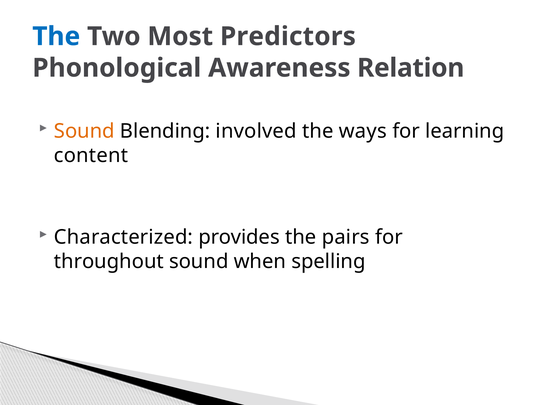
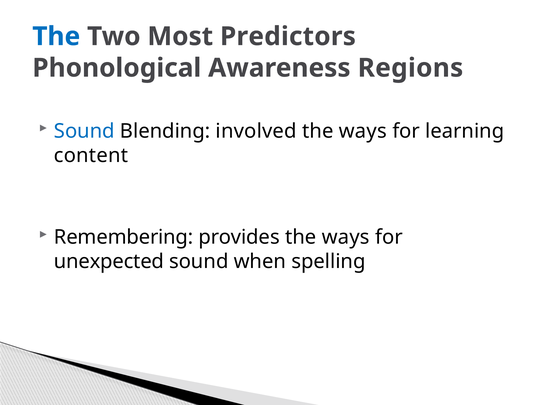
Relation: Relation -> Regions
Sound at (84, 131) colour: orange -> blue
Characterized: Characterized -> Remembering
provides the pairs: pairs -> ways
throughout: throughout -> unexpected
